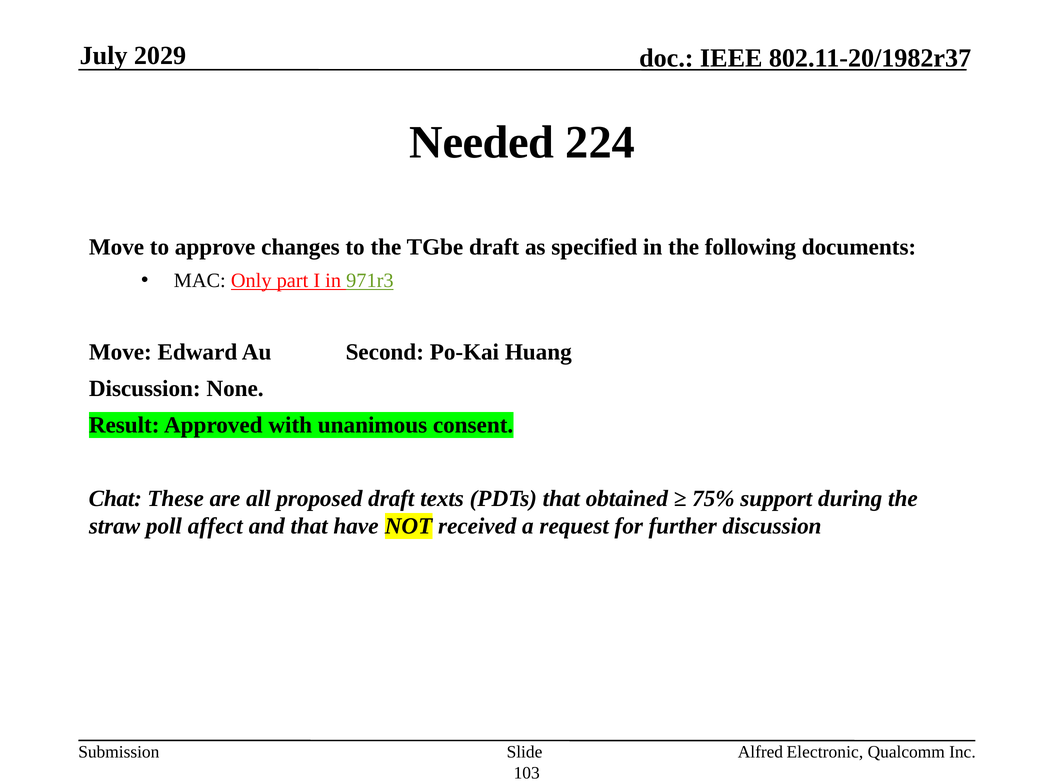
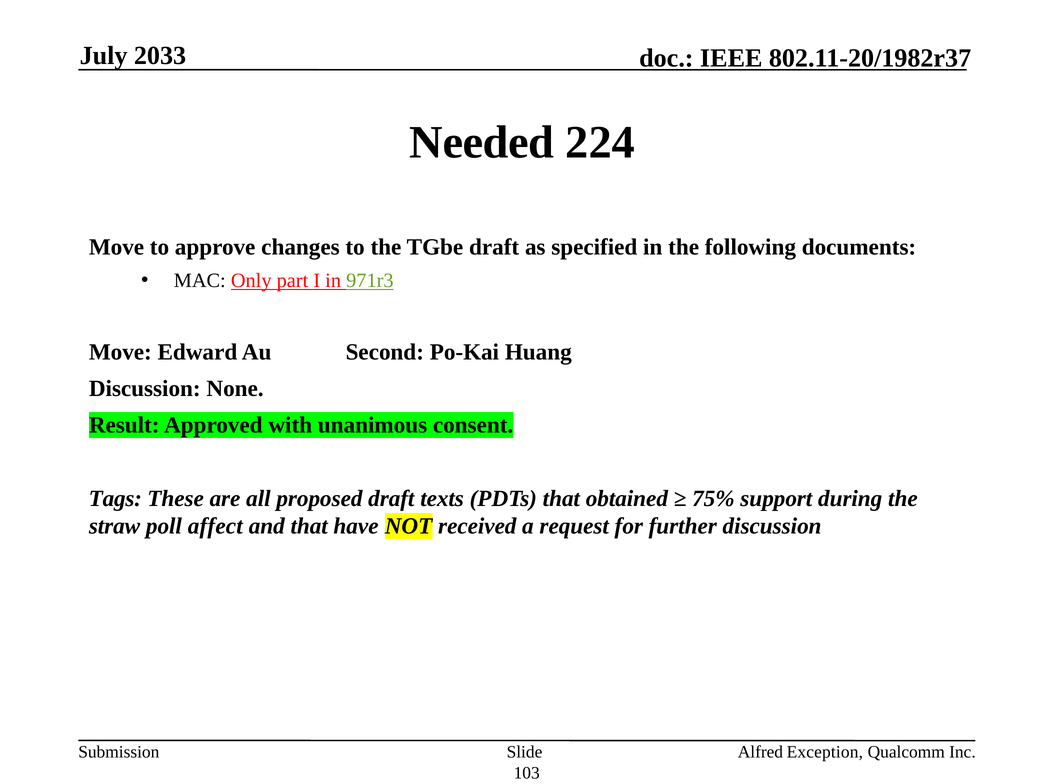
2029: 2029 -> 2033
Chat: Chat -> Tags
Electronic: Electronic -> Exception
